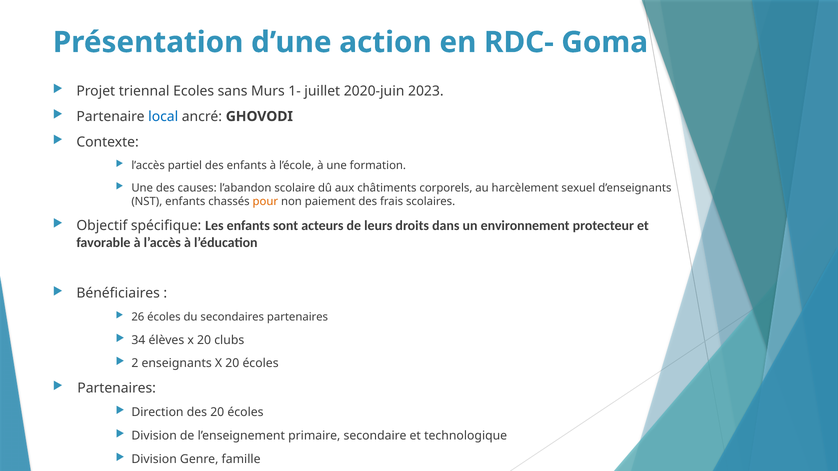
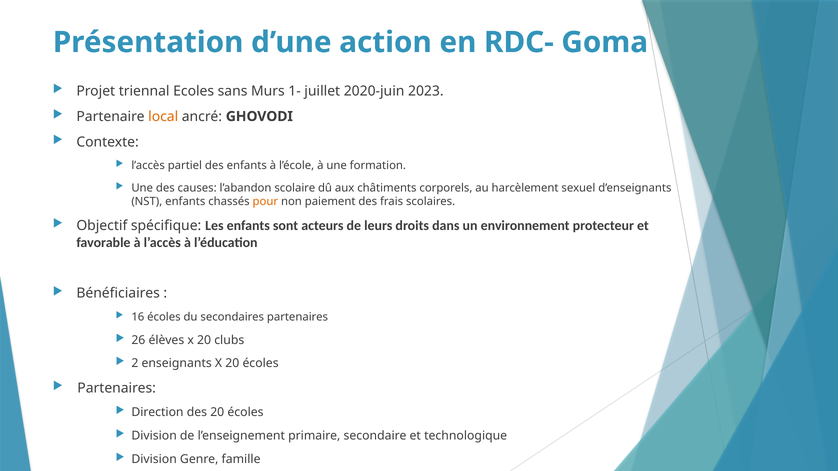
local colour: blue -> orange
26: 26 -> 16
34: 34 -> 26
